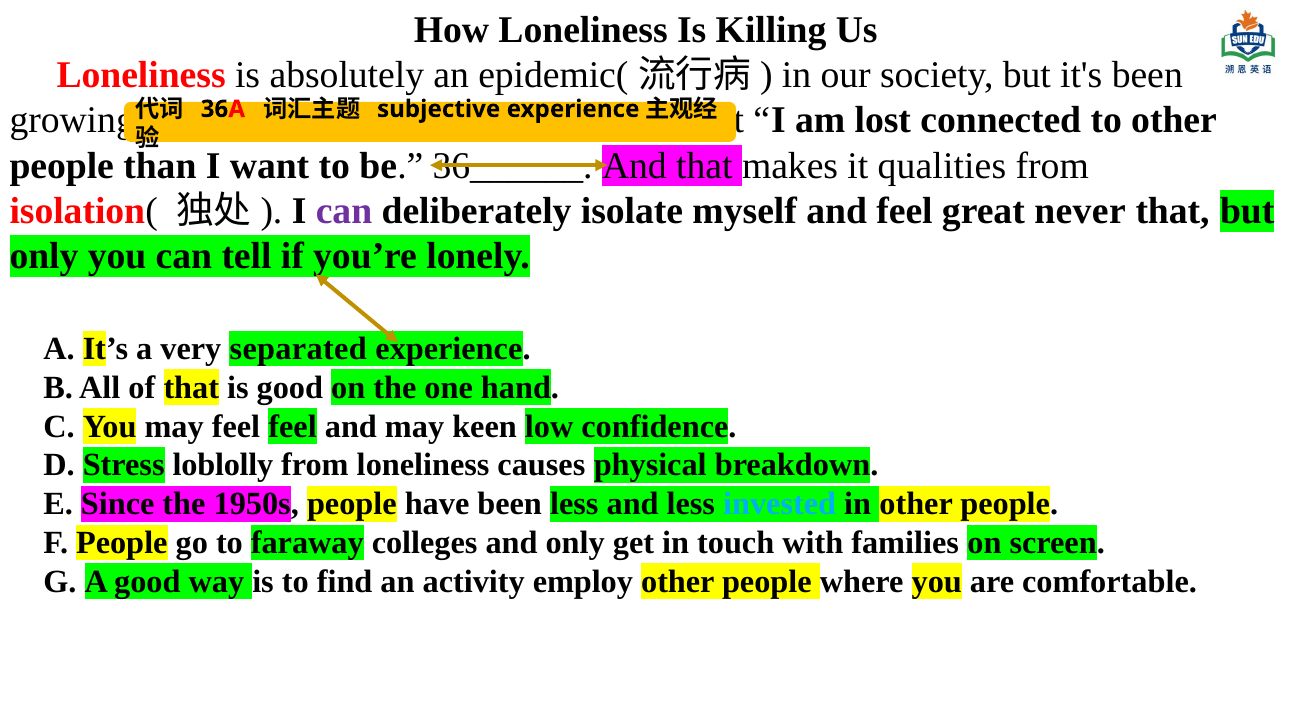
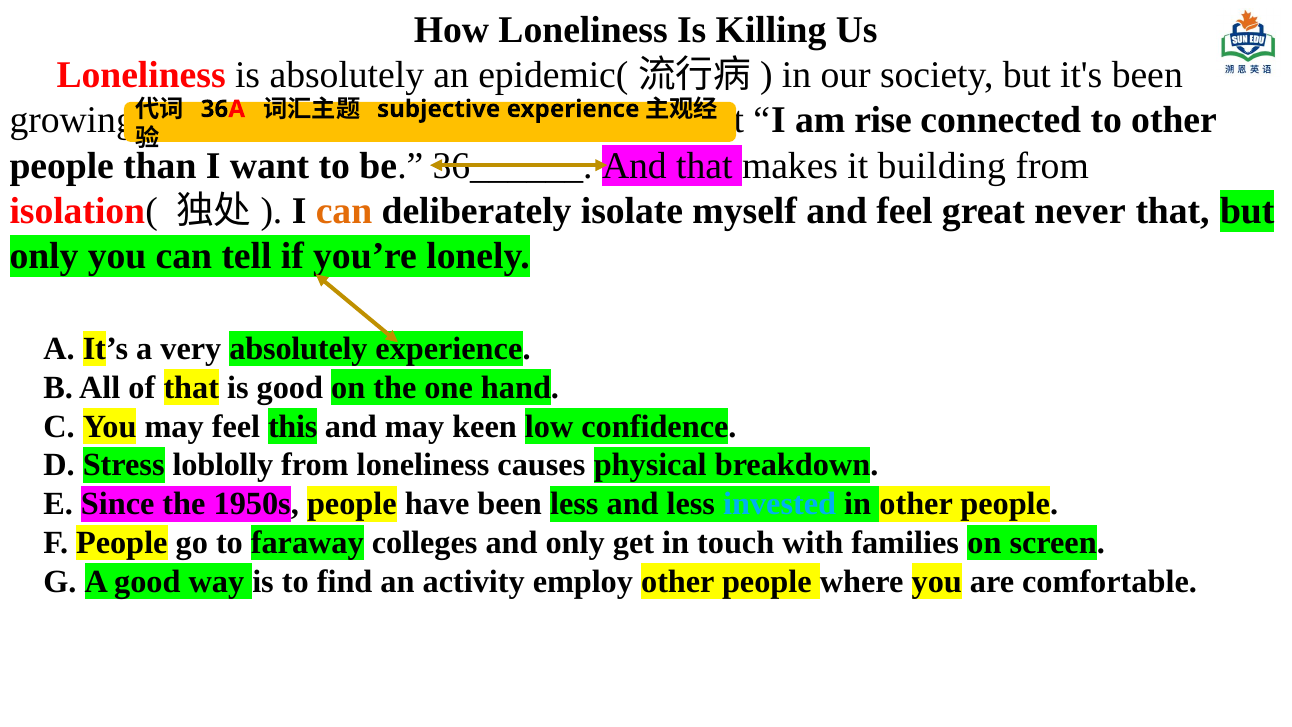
lost: lost -> rise
qualities: qualities -> building
can at (344, 211) colour: purple -> orange
very separated: separated -> absolutely
feel feel: feel -> this
